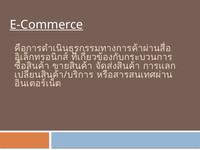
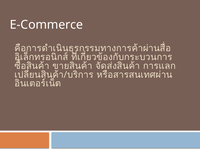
E-Commerce underline: present -> none
